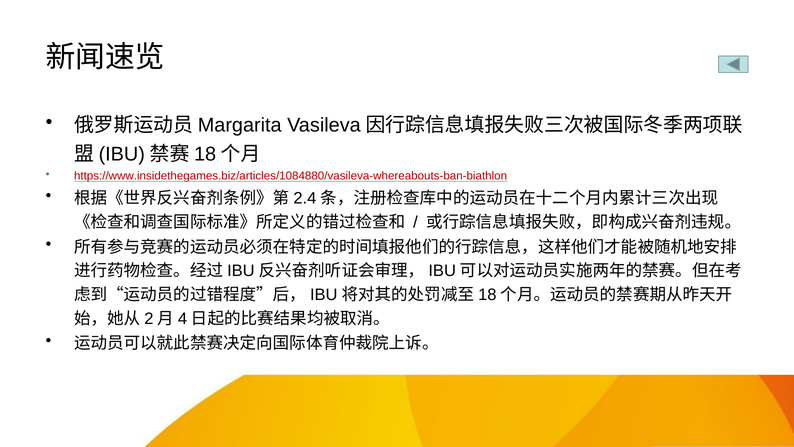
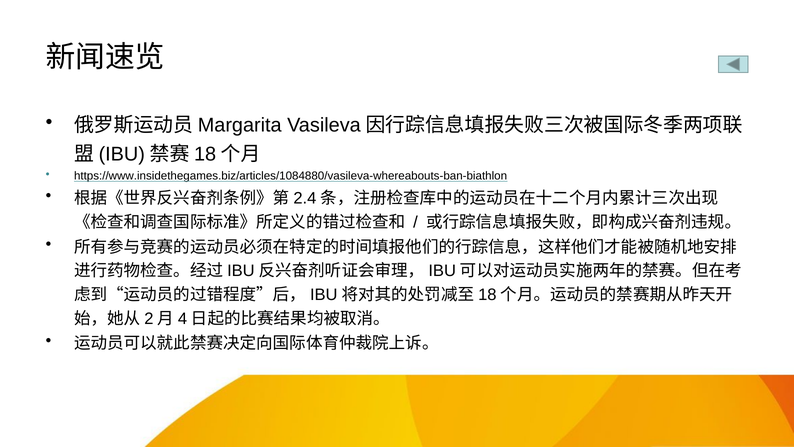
https://www.insidethegames.biz/articles/1084880/vasileva-whereabouts-ban-biathlon colour: red -> black
